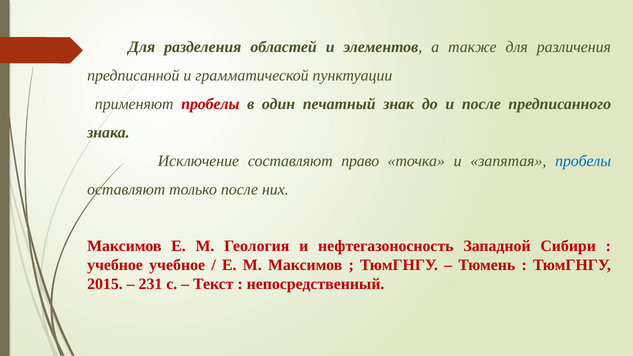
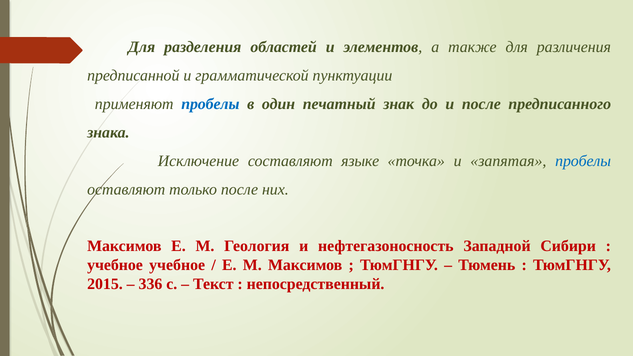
пробелы at (210, 104) colour: red -> blue
право: право -> языке
231: 231 -> 336
